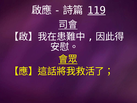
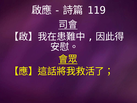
119 underline: present -> none
